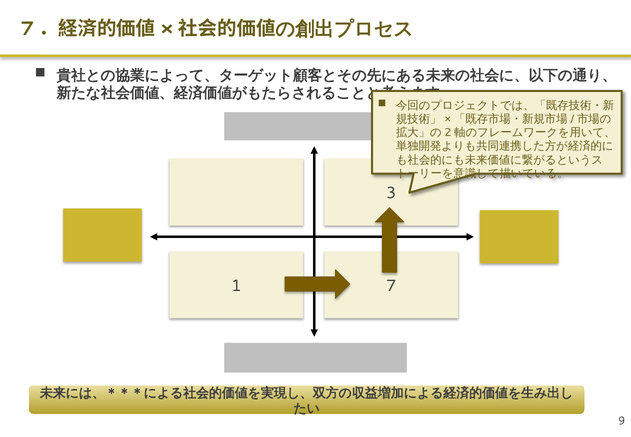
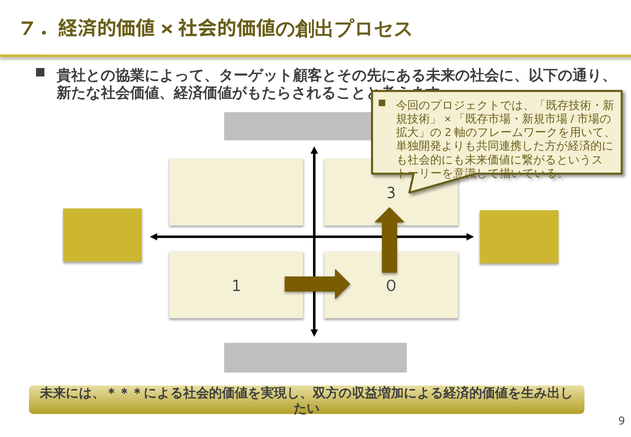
7: 7 -> 0
